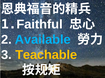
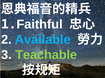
Teachable colour: yellow -> light green
